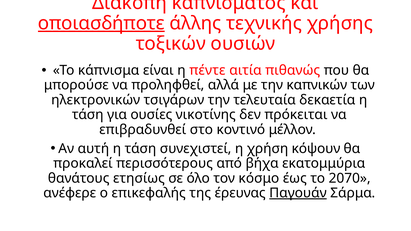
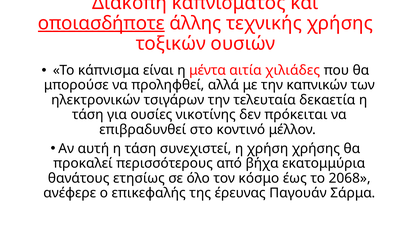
πέντε: πέντε -> μέντα
πιθανώς: πιθανώς -> χιλιάδες
χρήση κόψουν: κόψουν -> χρήσης
2070: 2070 -> 2068
Παγουάν underline: present -> none
